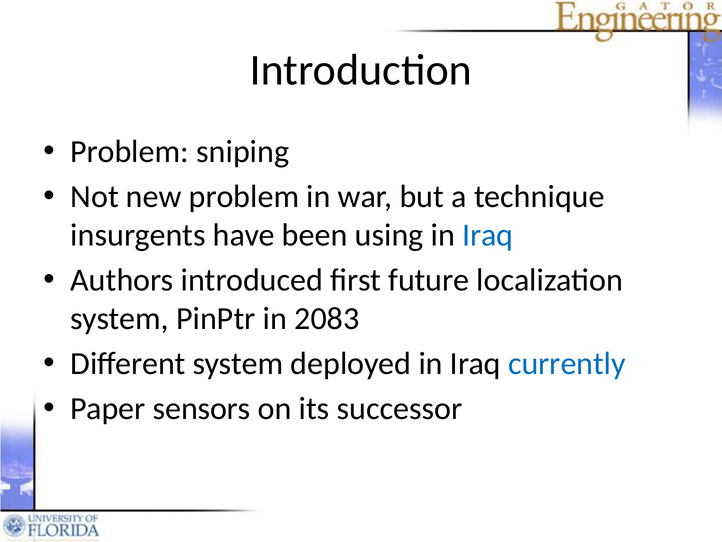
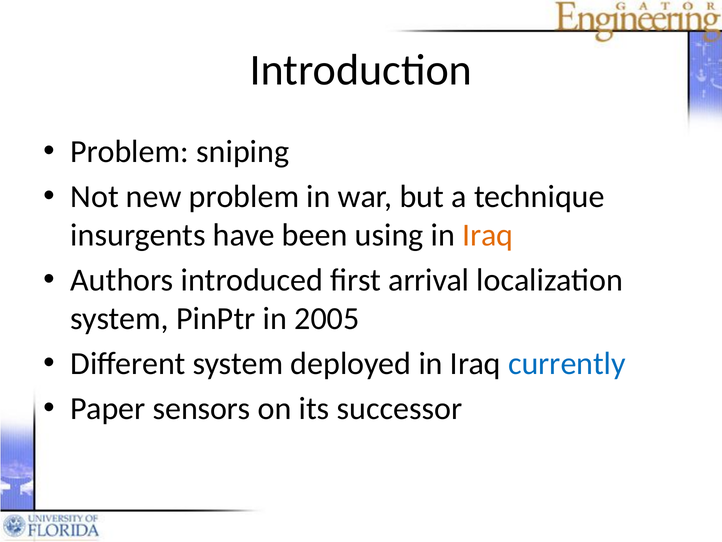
Iraq at (488, 235) colour: blue -> orange
future: future -> arrival
2083: 2083 -> 2005
